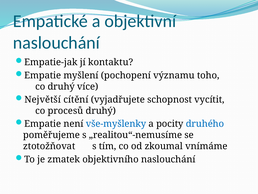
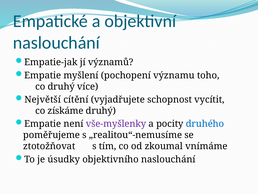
kontaktu: kontaktu -> významů
procesů: procesů -> získáme
vše-myšlenky colour: blue -> purple
zmatek: zmatek -> úsudky
